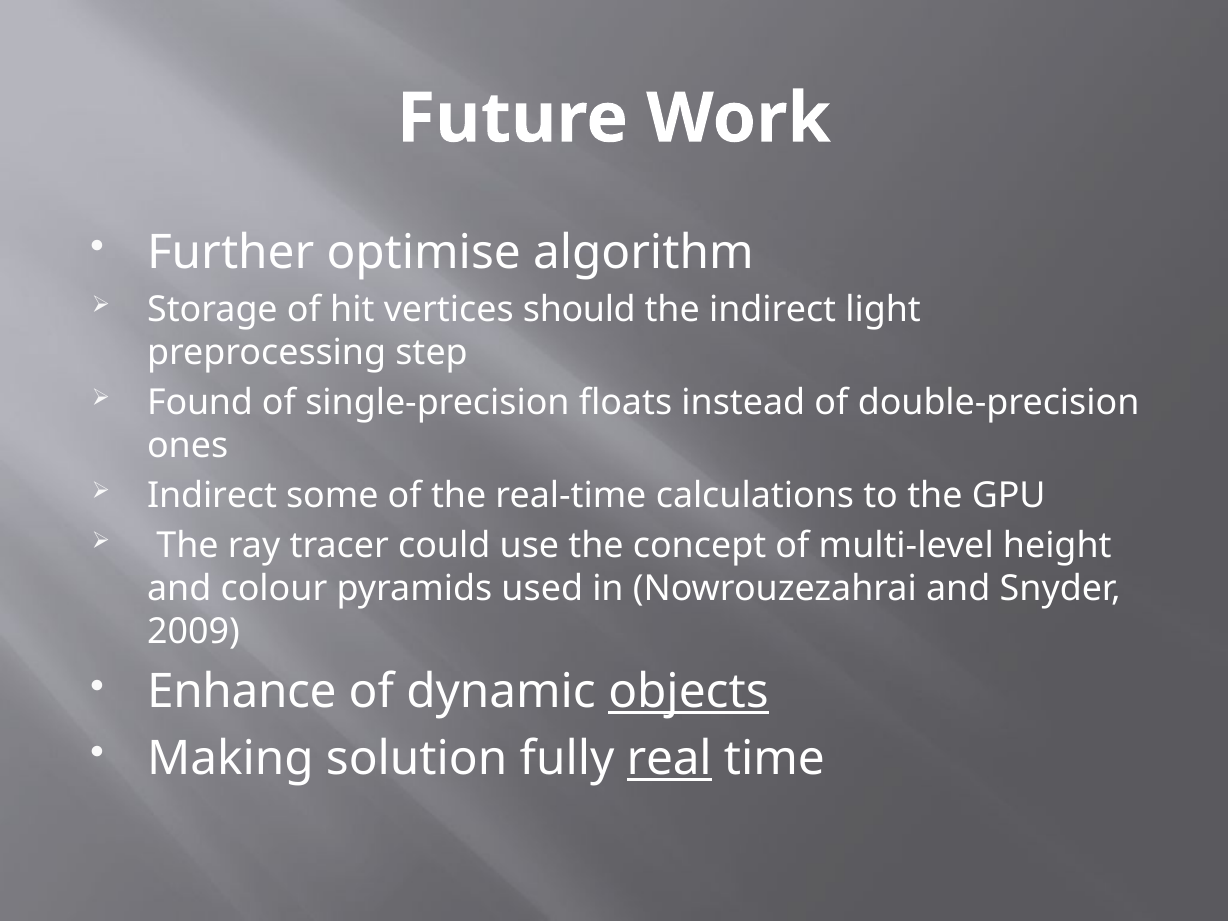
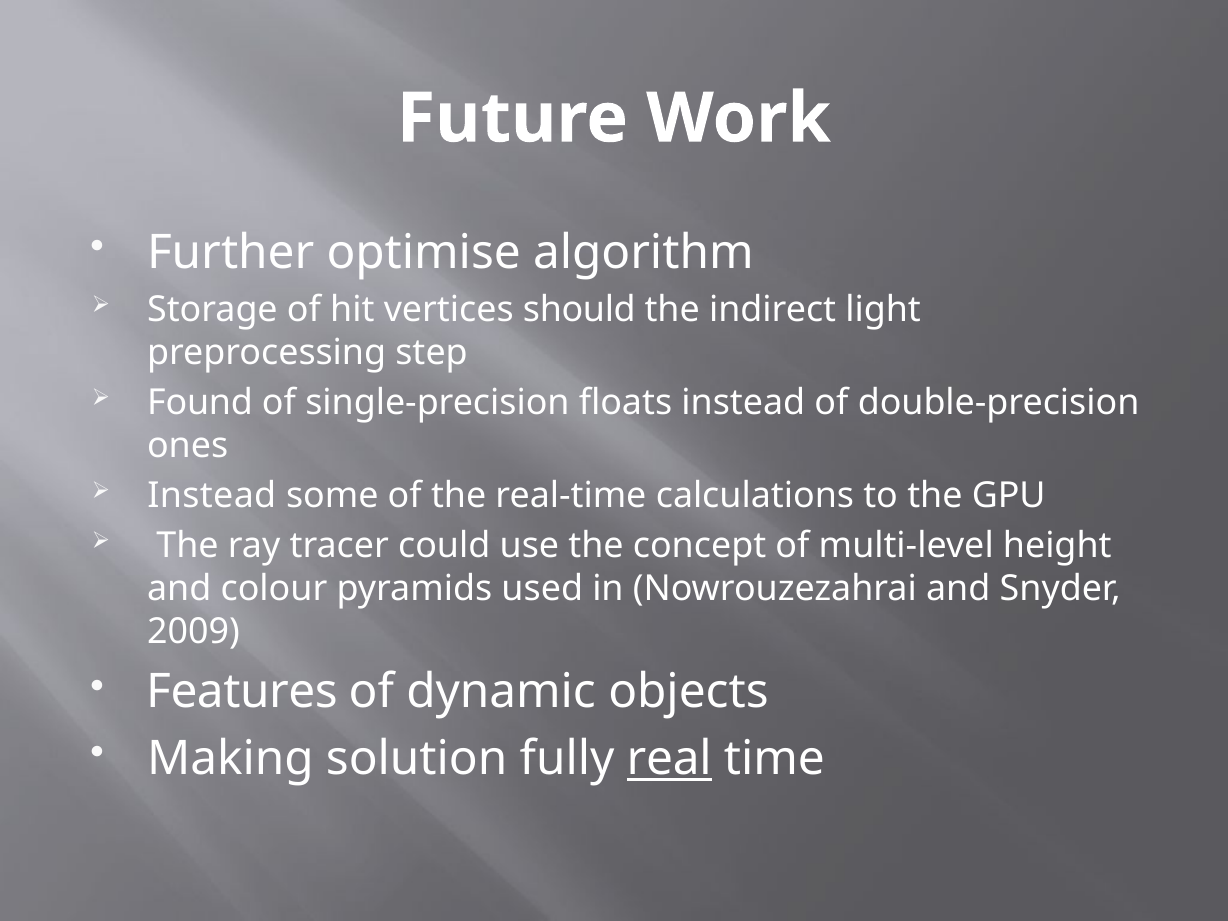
Indirect at (212, 496): Indirect -> Instead
Enhance: Enhance -> Features
objects underline: present -> none
